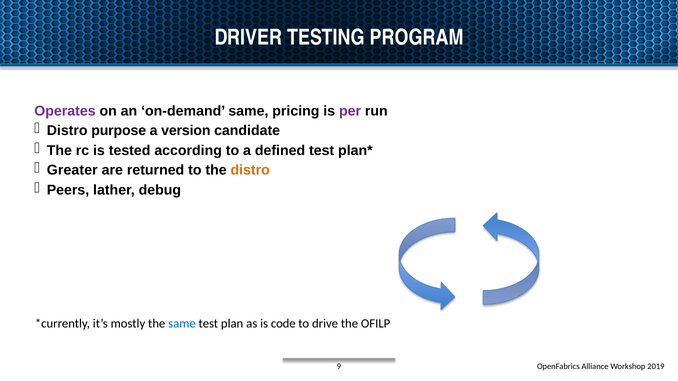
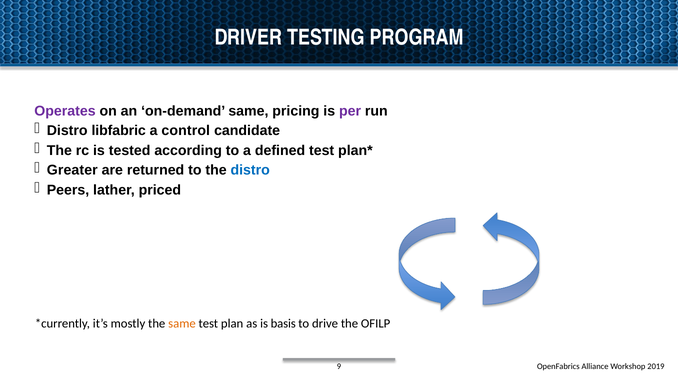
purpose: purpose -> libfabric
version: version -> control
distro at (250, 170) colour: orange -> blue
debug: debug -> priced
same at (182, 324) colour: blue -> orange
code: code -> basis
